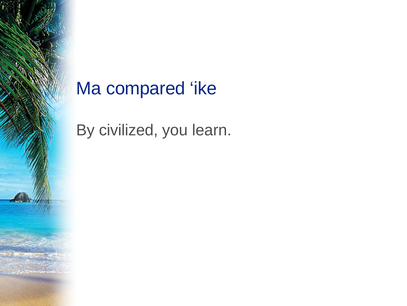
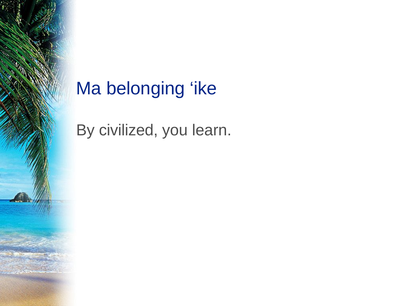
compared: compared -> belonging
